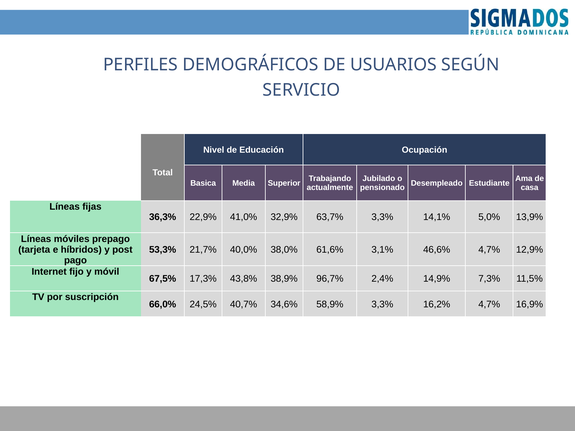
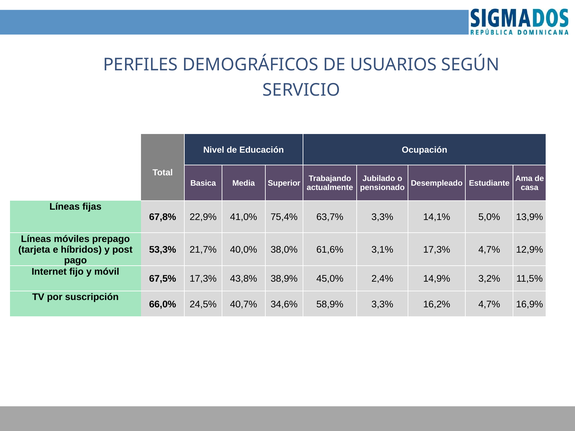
36,3%: 36,3% -> 67,8%
32,9%: 32,9% -> 75,4%
3,1% 46,6%: 46,6% -> 17,3%
96,7%: 96,7% -> 45,0%
7,3%: 7,3% -> 3,2%
